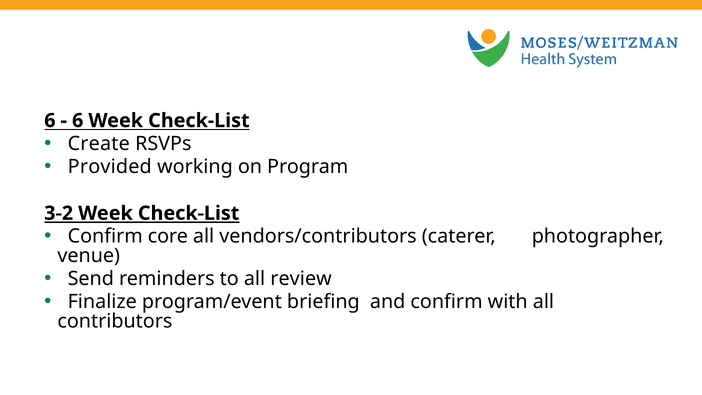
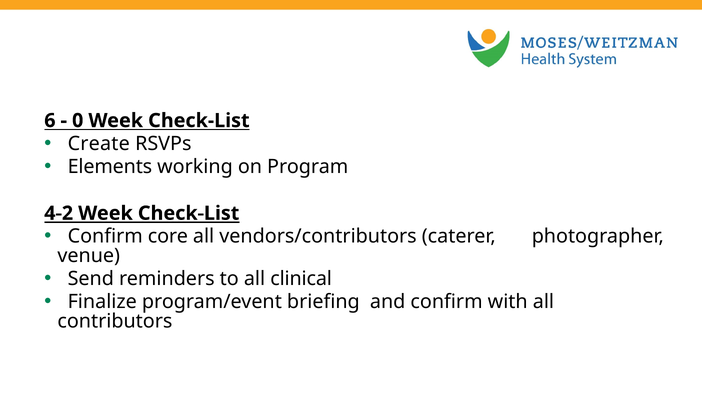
6 at (78, 121): 6 -> 0
Provided: Provided -> Elements
3-2: 3-2 -> 4-2
review: review -> clinical
